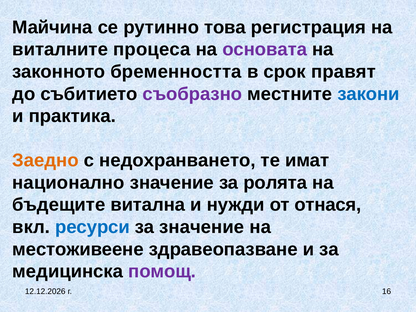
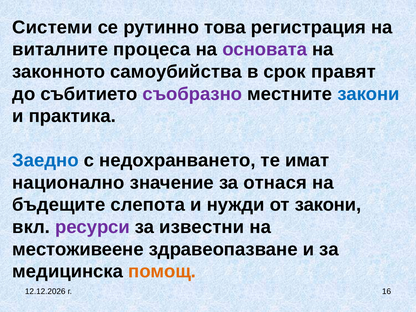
Майчина: Майчина -> Системи
бременността: бременността -> самоубийства
Заедно colour: orange -> blue
ролята: ролята -> отнася
витална: витална -> слепота
от отнася: отнася -> закони
ресурси colour: blue -> purple
за значение: значение -> известни
помощ colour: purple -> orange
